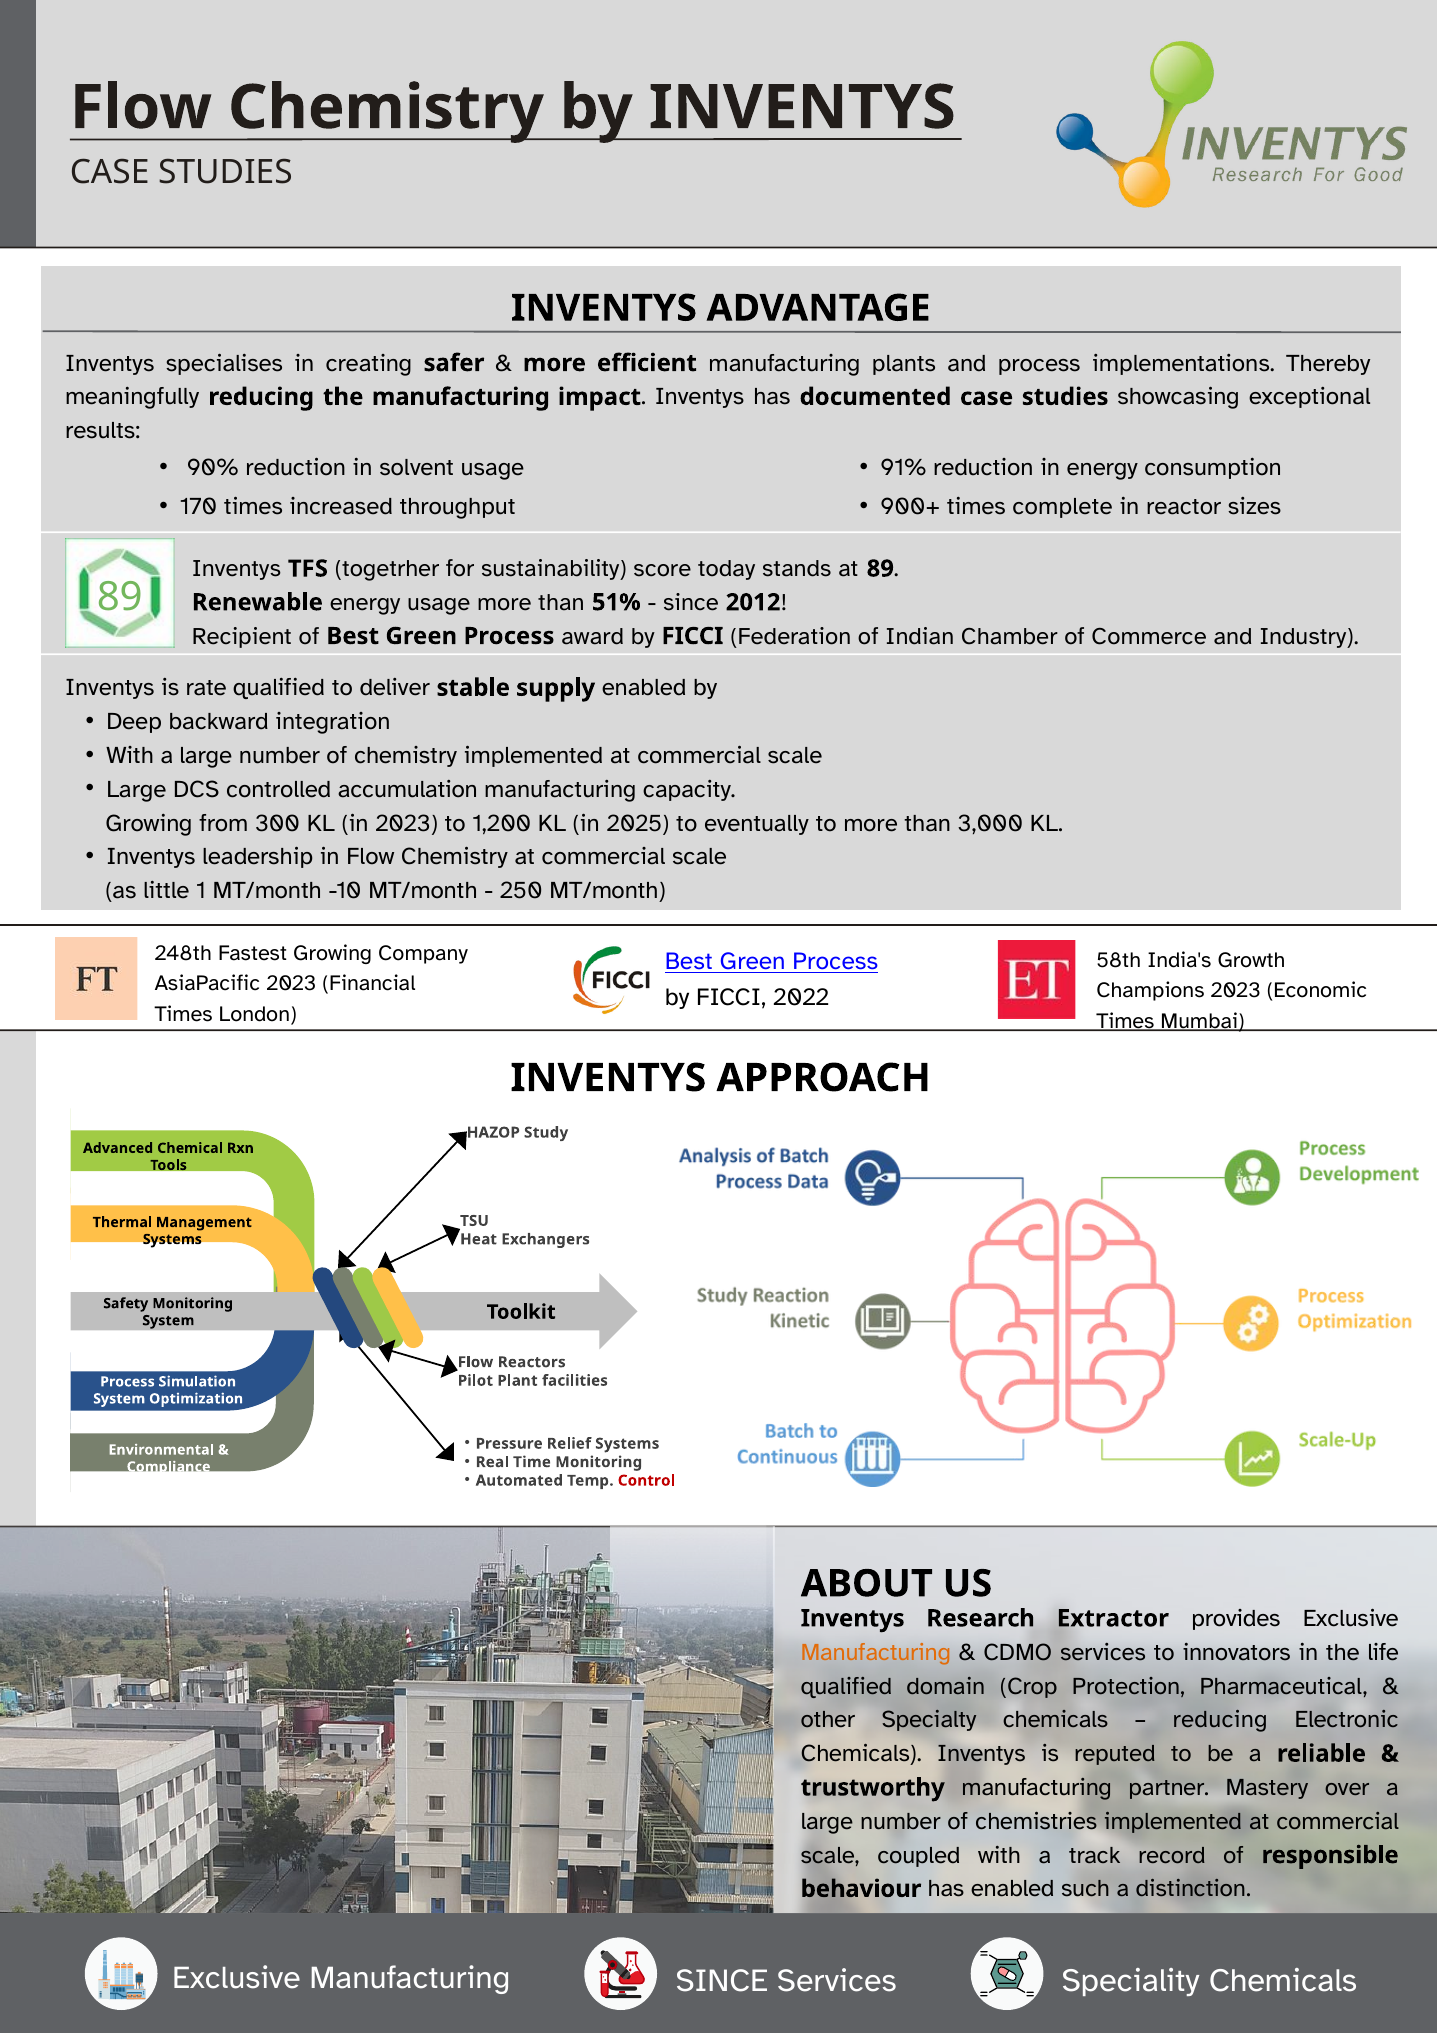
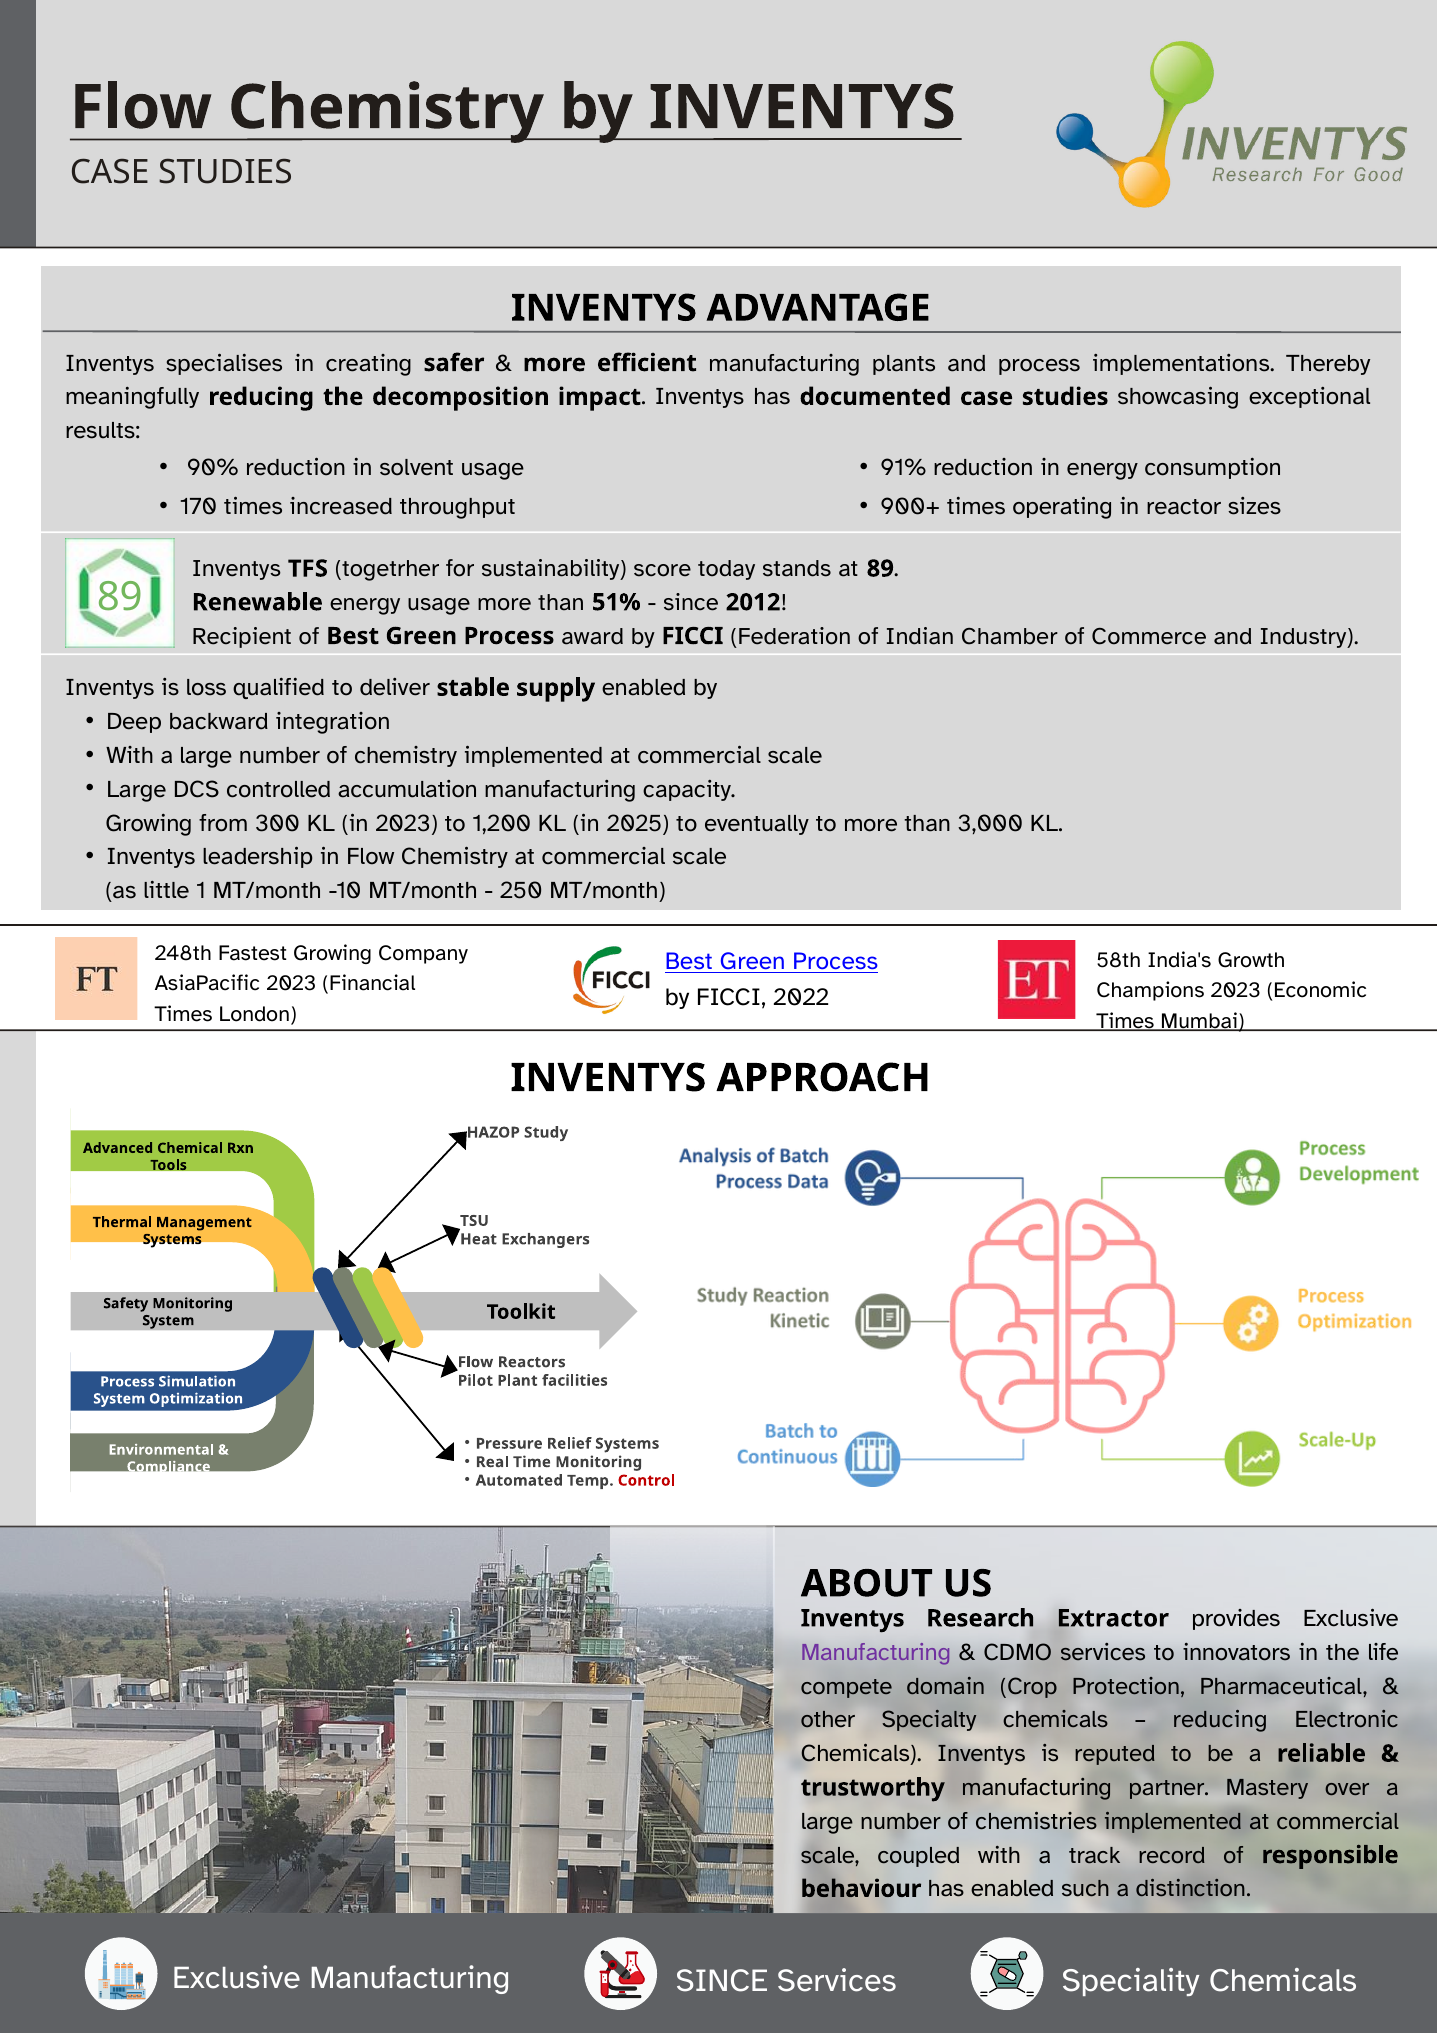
the manufacturing: manufacturing -> decomposition
complete: complete -> operating
rate: rate -> loss
Manufacturing at (876, 1653) colour: orange -> purple
qualified at (846, 1687): qualified -> compete
